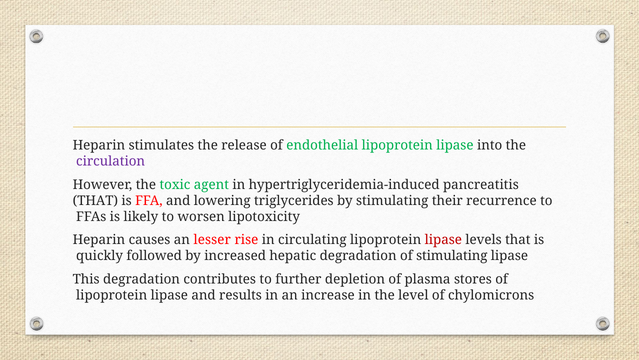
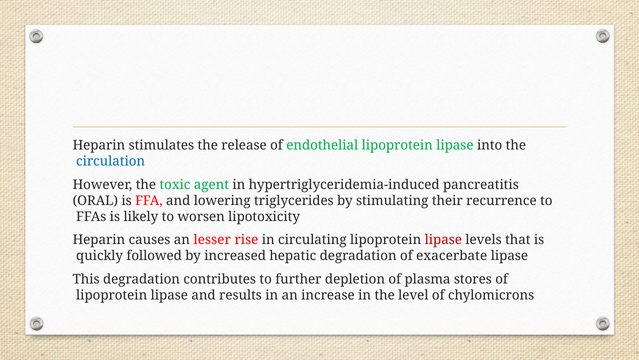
circulation colour: purple -> blue
THAT at (95, 200): THAT -> ORAL
of stimulating: stimulating -> exacerbate
